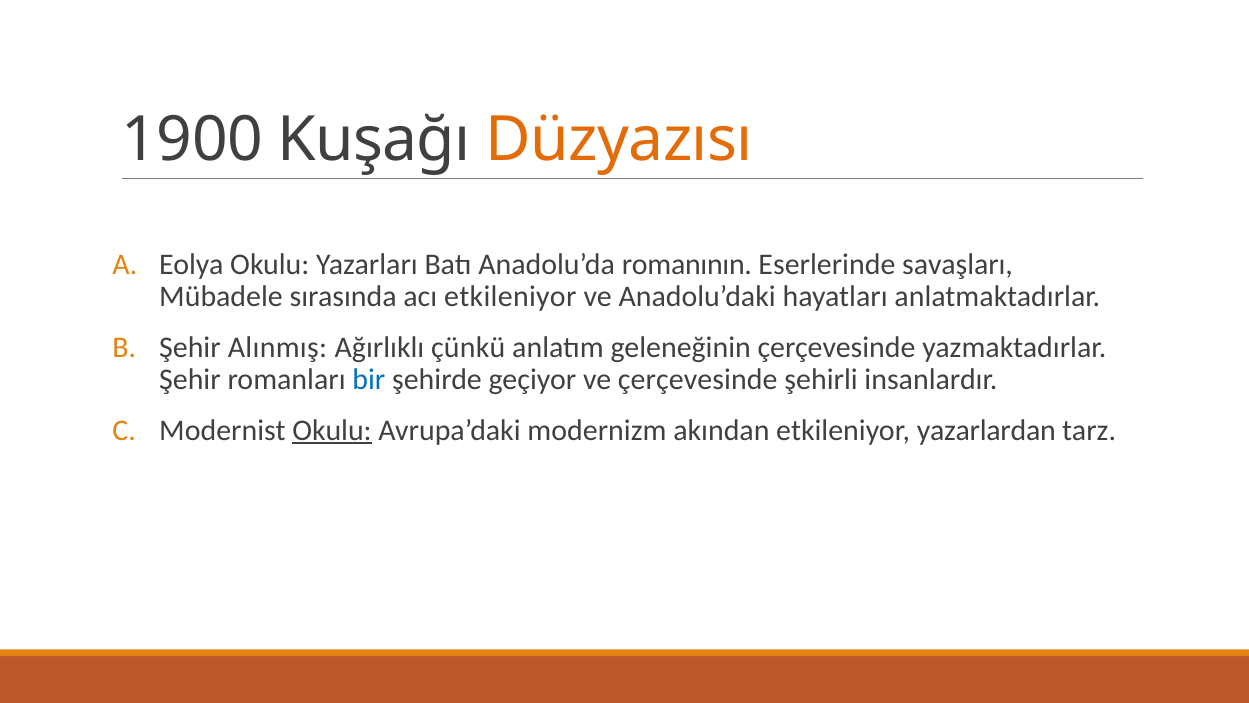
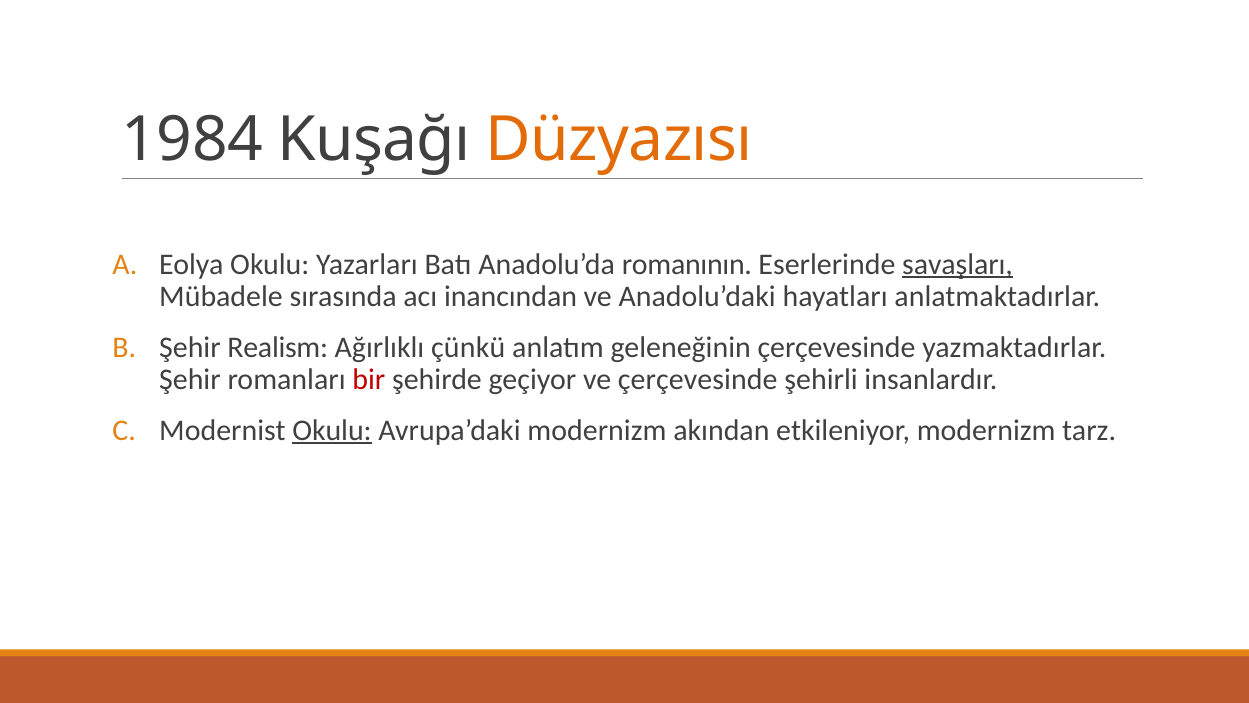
1900: 1900 -> 1984
savaşları underline: none -> present
acı etkileniyor: etkileniyor -> inancından
Alınmış: Alınmış -> Realism
bir colour: blue -> red
etkileniyor yazarlardan: yazarlardan -> modernizm
